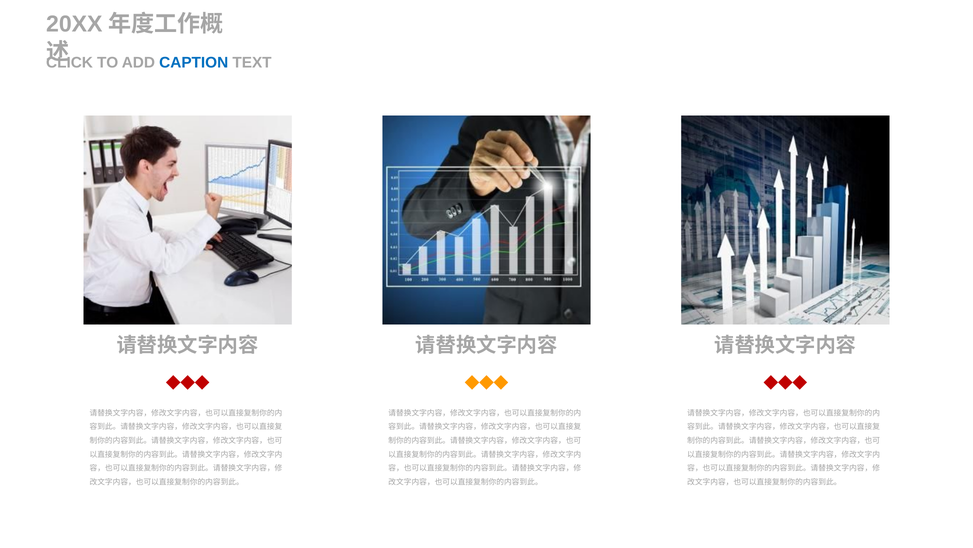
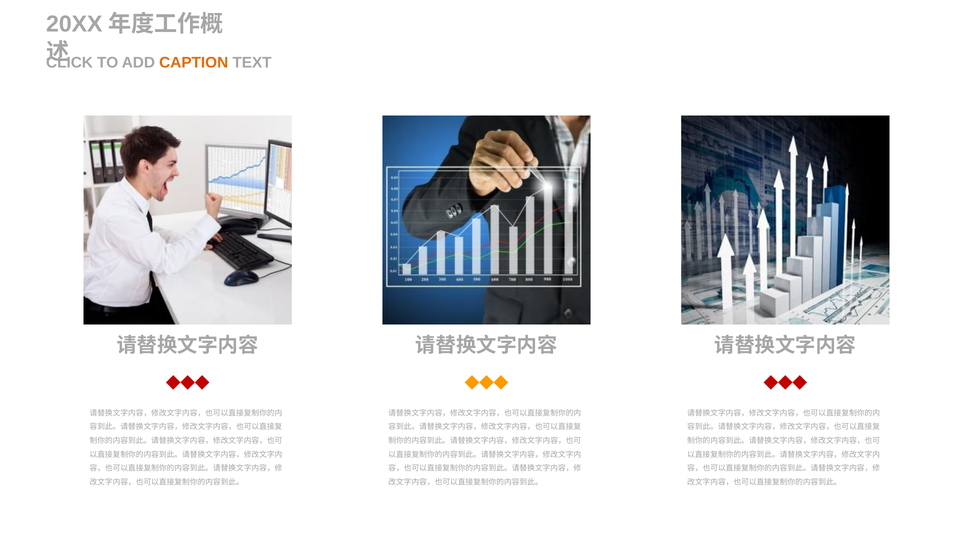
CAPTION colour: blue -> orange
